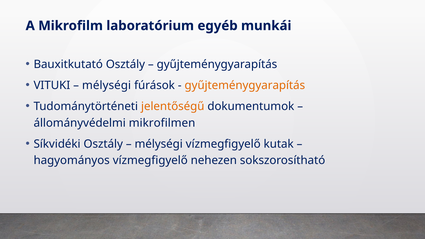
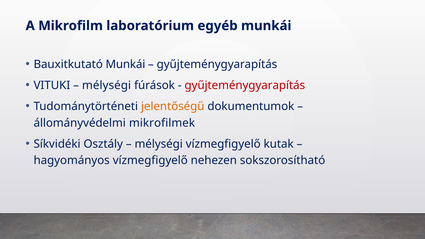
Bauxitkutató Osztály: Osztály -> Munkái
gyűjteménygyarapítás at (245, 85) colour: orange -> red
mikrofilmen: mikrofilmen -> mikrofilmek
